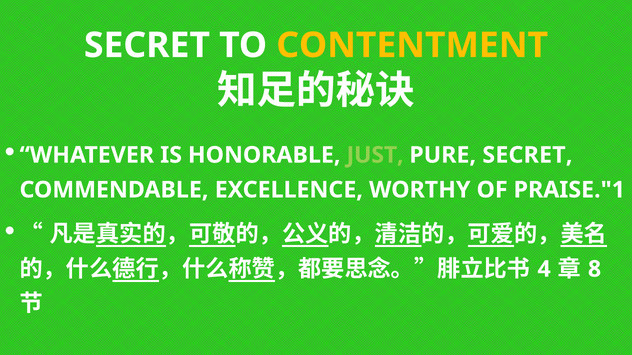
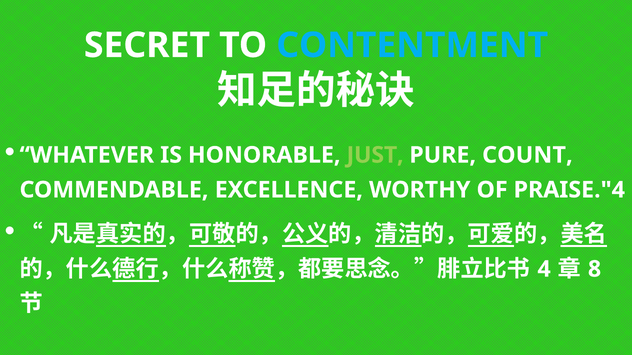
CONTENTMENT colour: yellow -> light blue
PURE SECRET: SECRET -> COUNT
PRAISE."1: PRAISE."1 -> PRAISE."4
